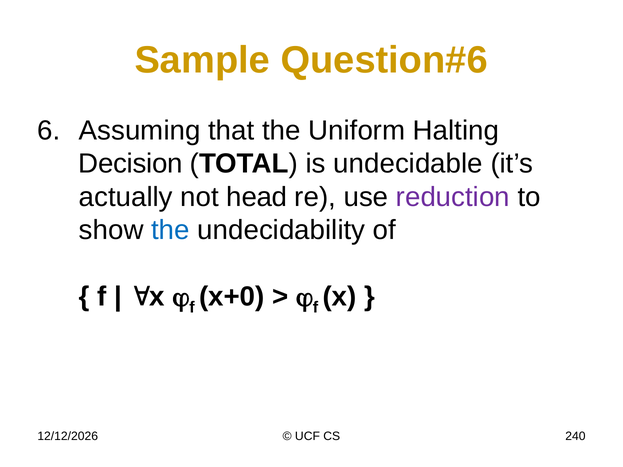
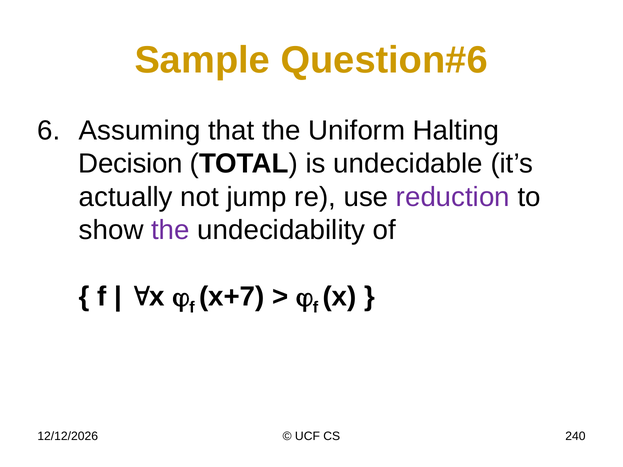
head: head -> jump
the at (170, 230) colour: blue -> purple
x+0: x+0 -> x+7
